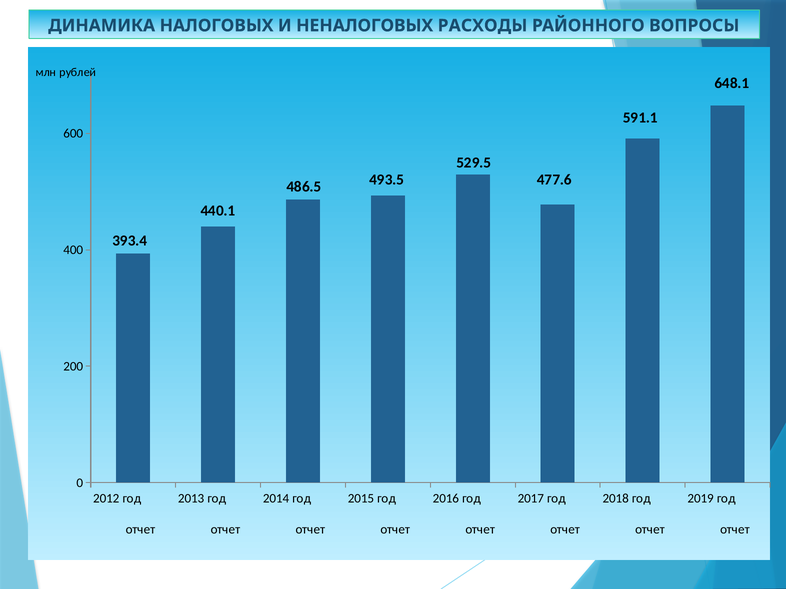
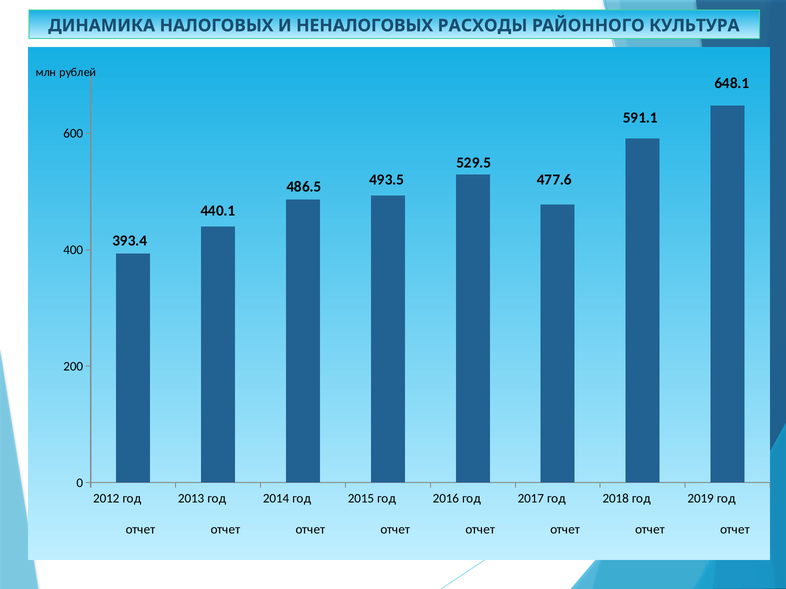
ВОПРОСЫ: ВОПРОСЫ -> КУЛЬТУРА
